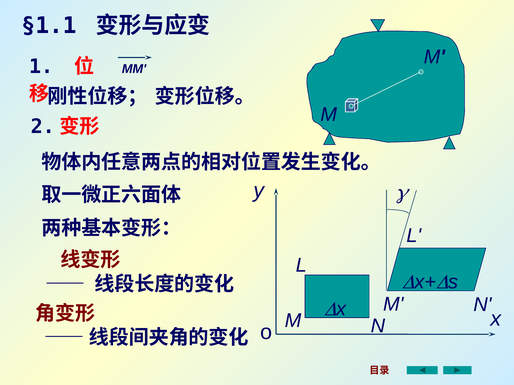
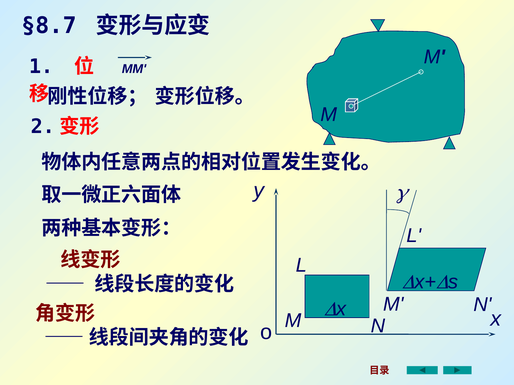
§1.1: §1.1 -> §8.7
